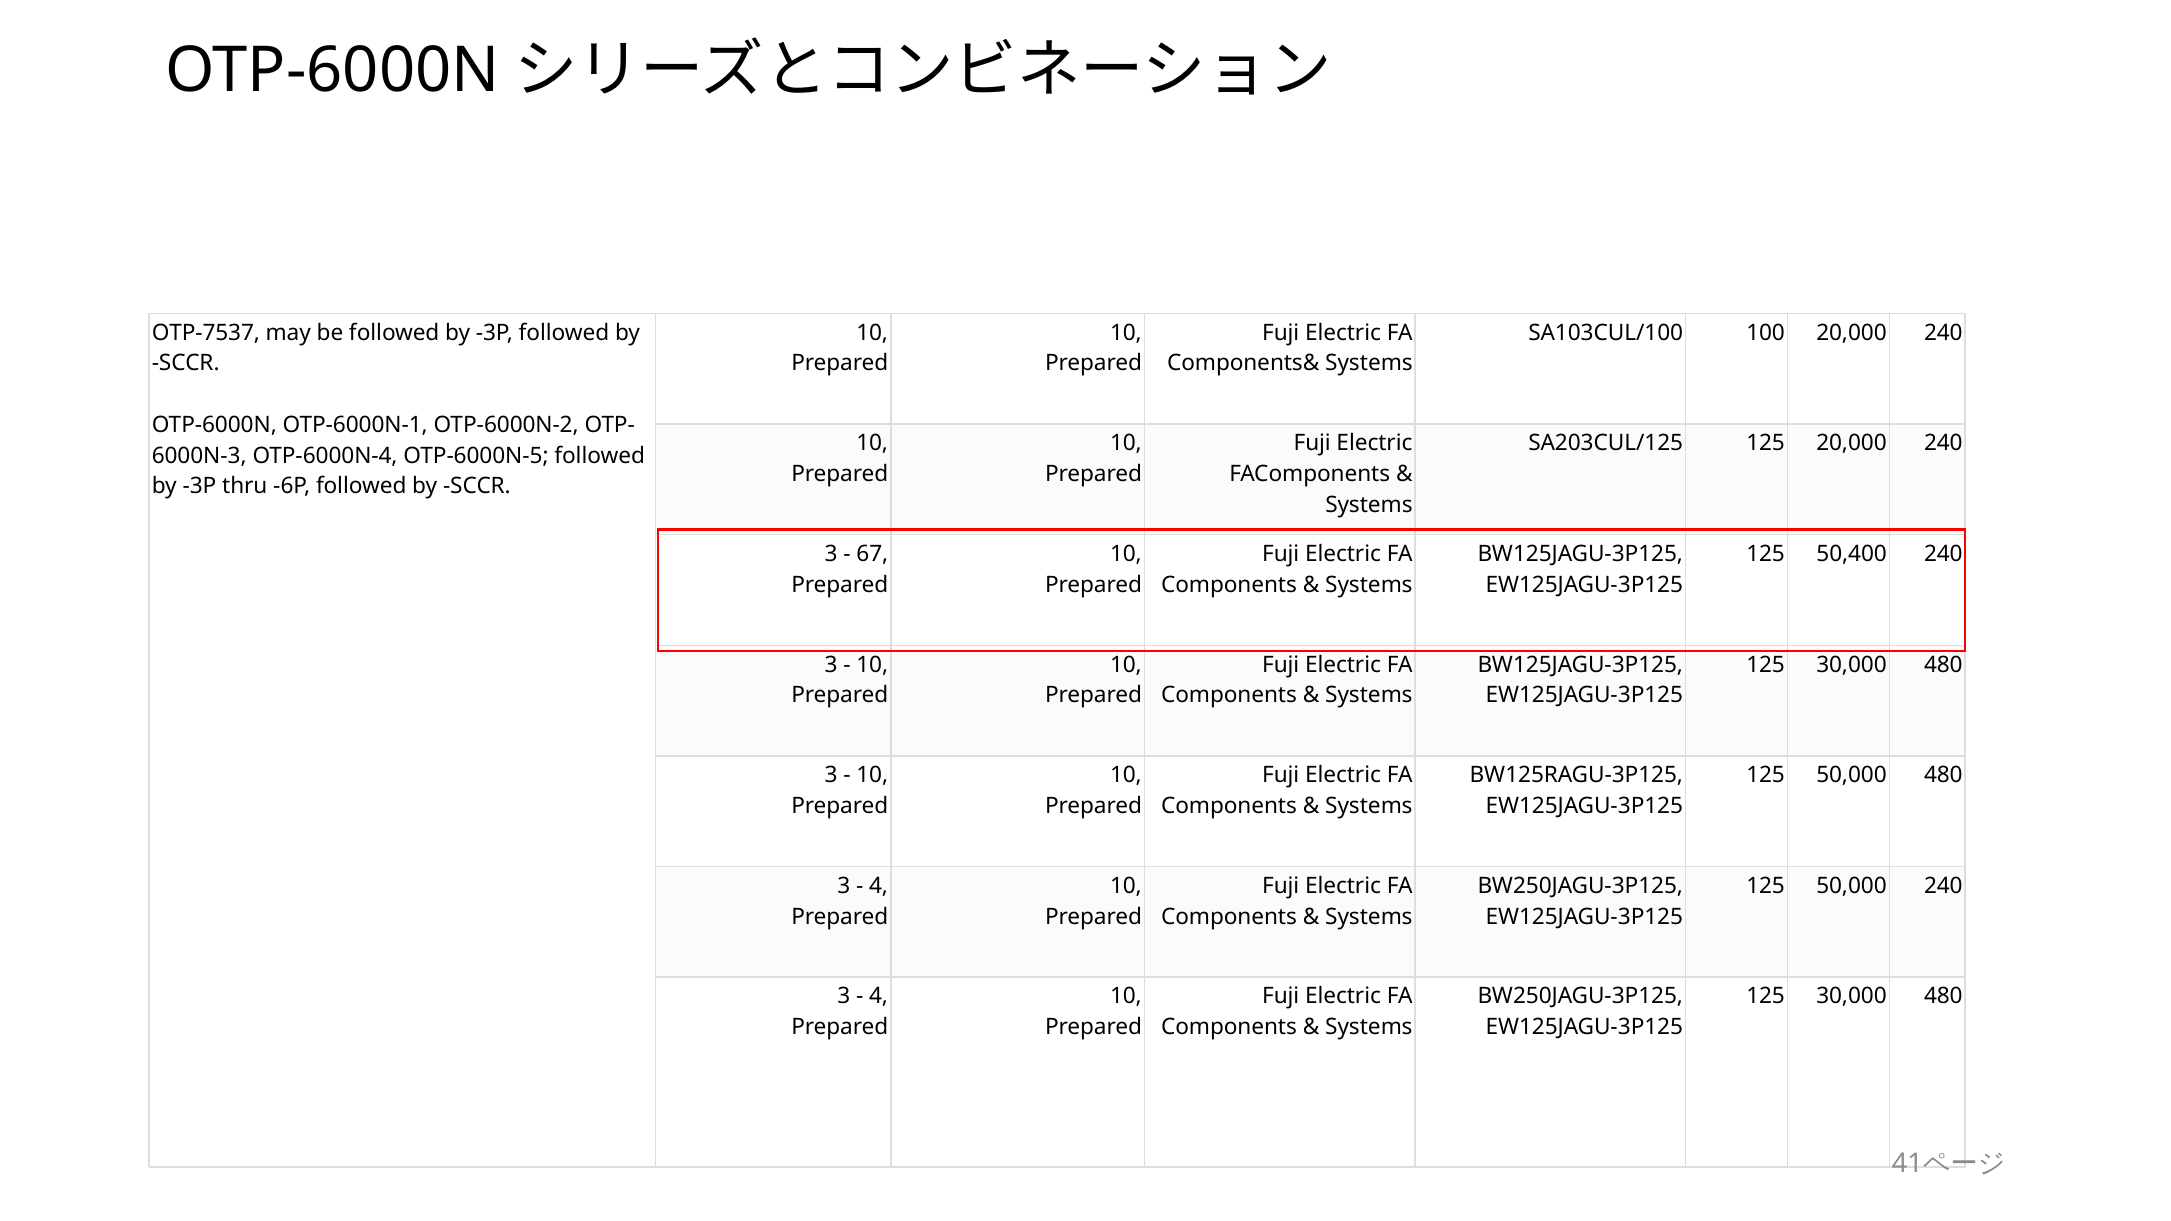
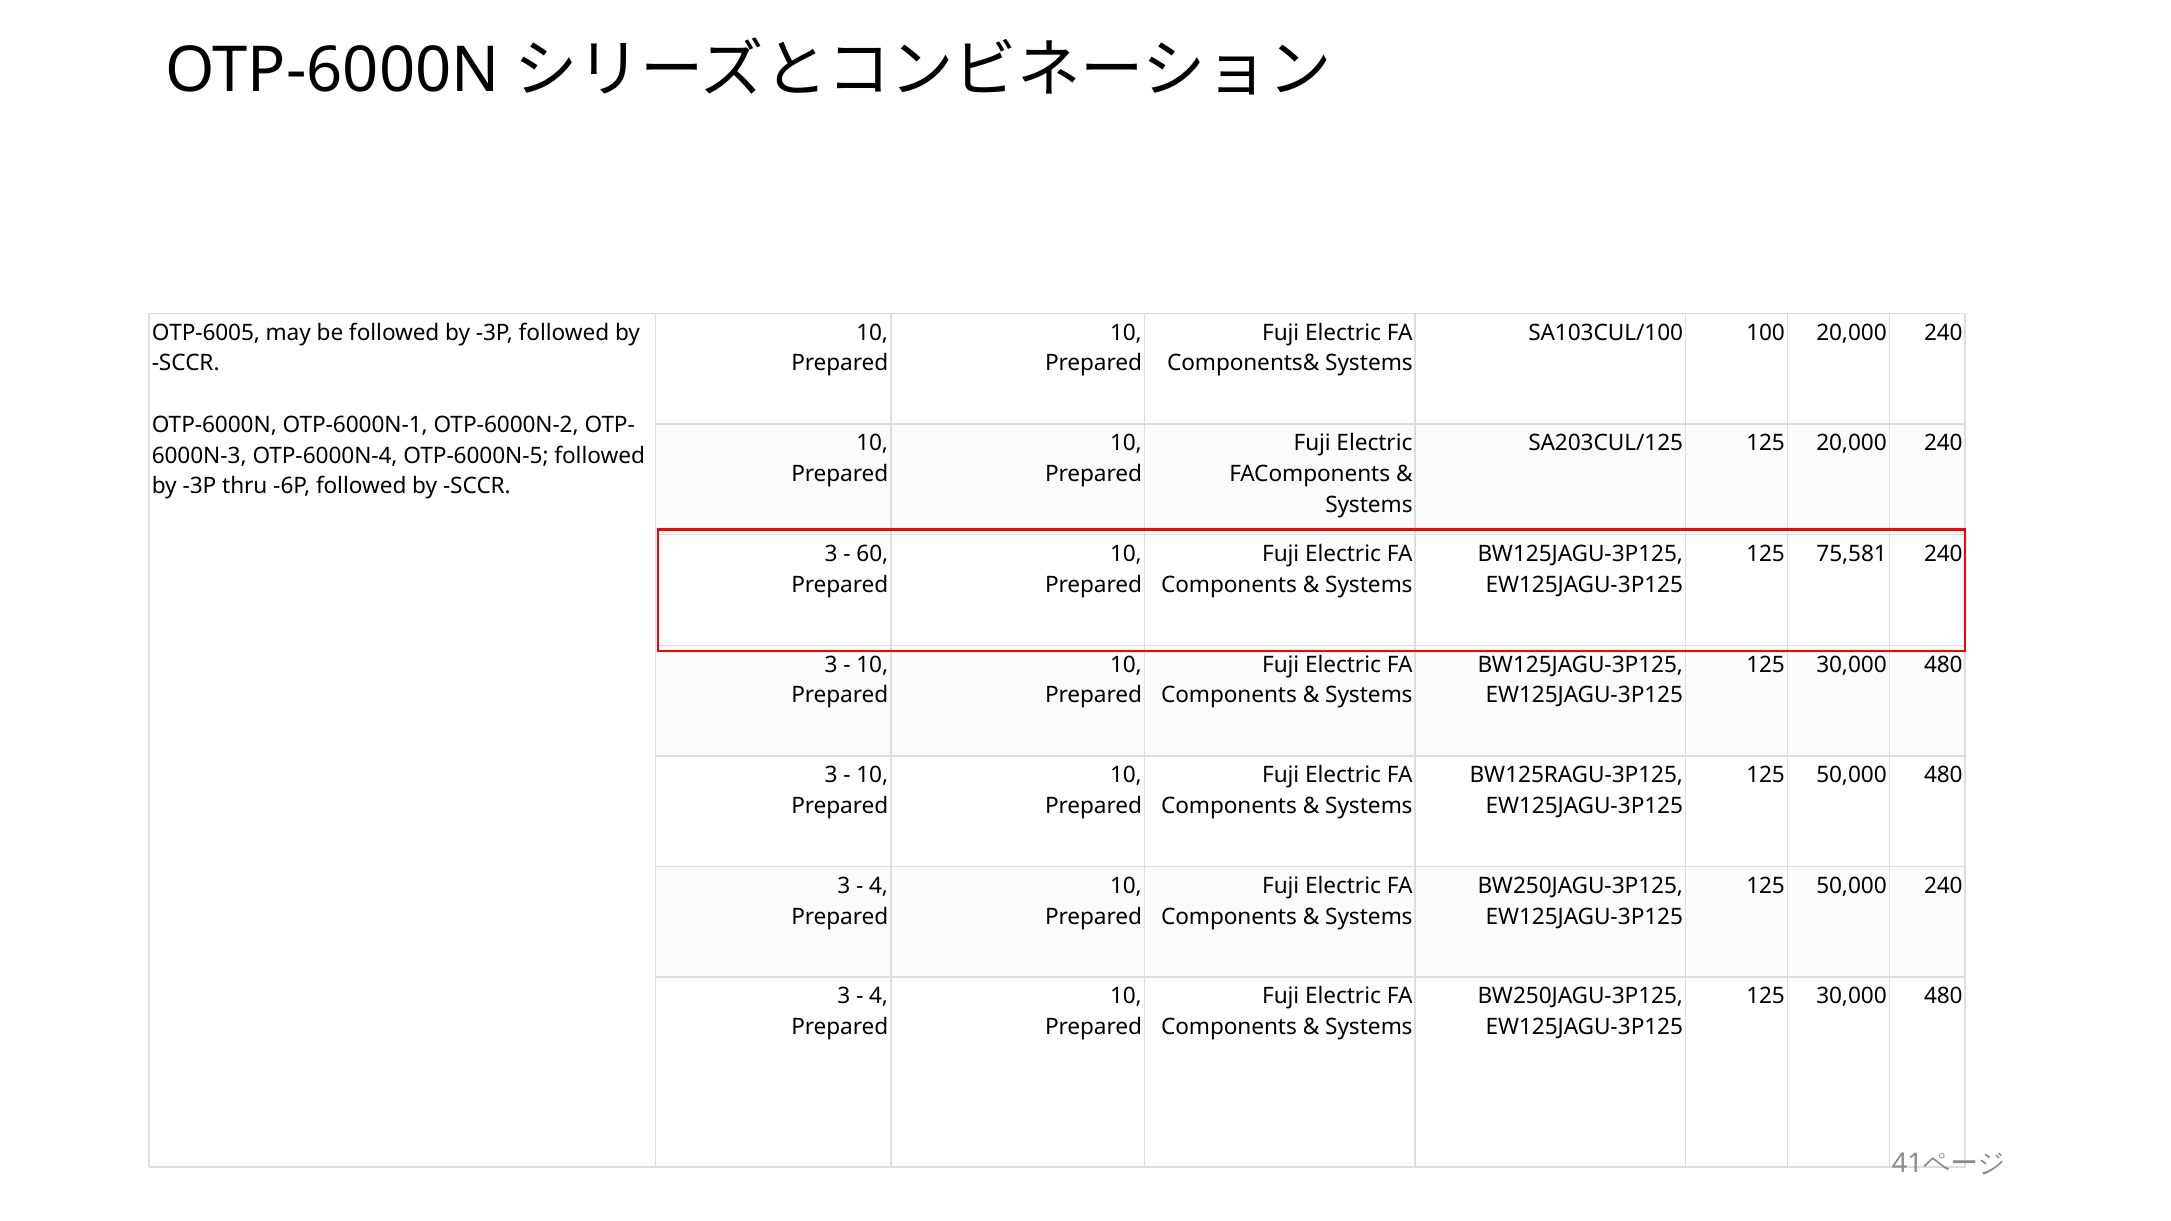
OTP-7537: OTP-7537 -> OTP-6005
67: 67 -> 60
50,400: 50,400 -> 75,581
